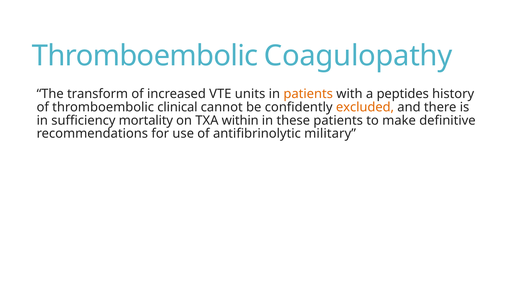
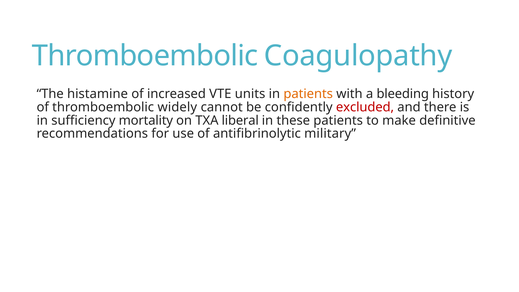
transform: transform -> histamine
peptides: peptides -> bleeding
clinical: clinical -> widely
excluded colour: orange -> red
within: within -> liberal
